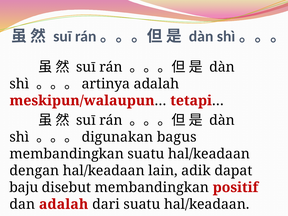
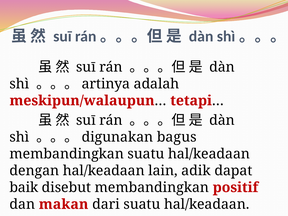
baju: baju -> baik
dan adalah: adalah -> makan
